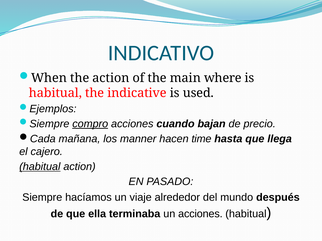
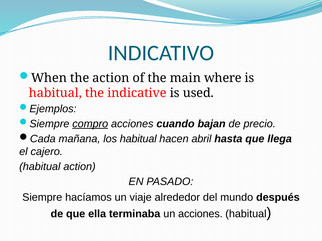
los manner: manner -> habitual
time: time -> abril
habitual at (40, 167) underline: present -> none
